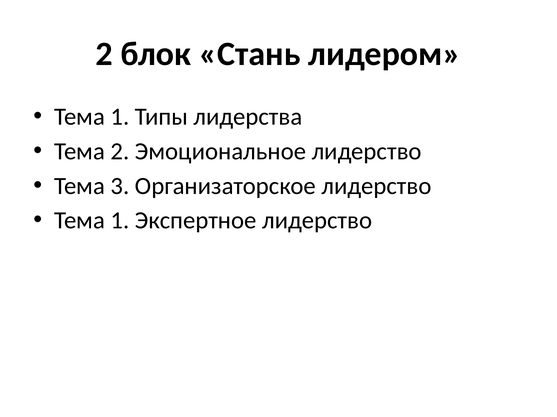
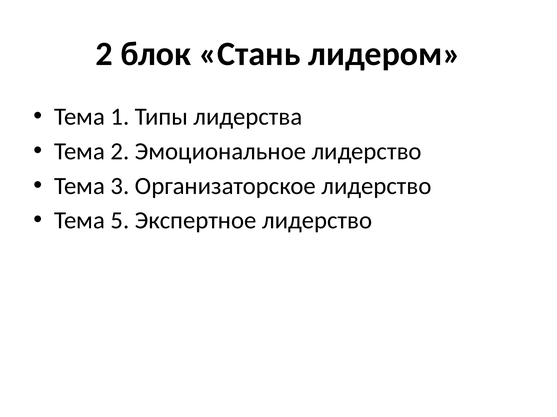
1 at (120, 221): 1 -> 5
